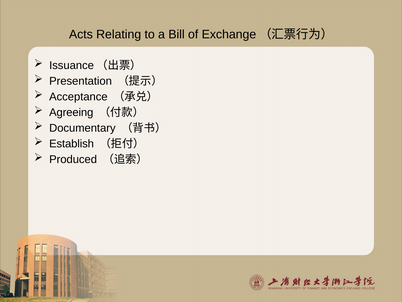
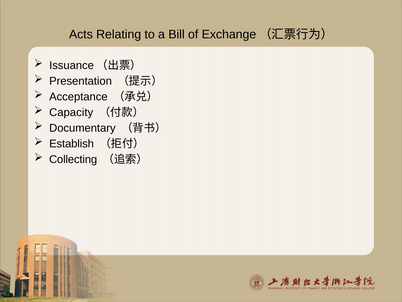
Agreeing: Agreeing -> Capacity
Produced: Produced -> Collecting
